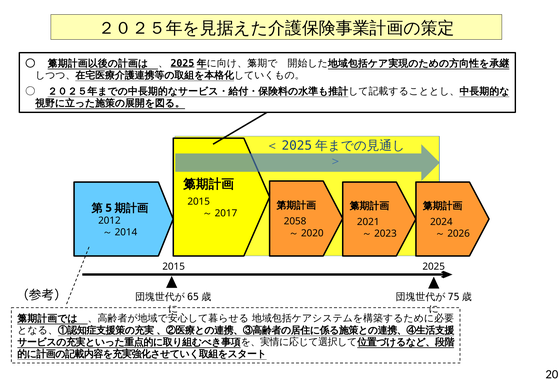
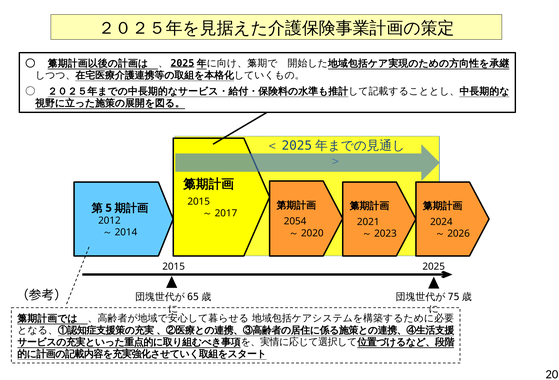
2058: 2058 -> 2054
